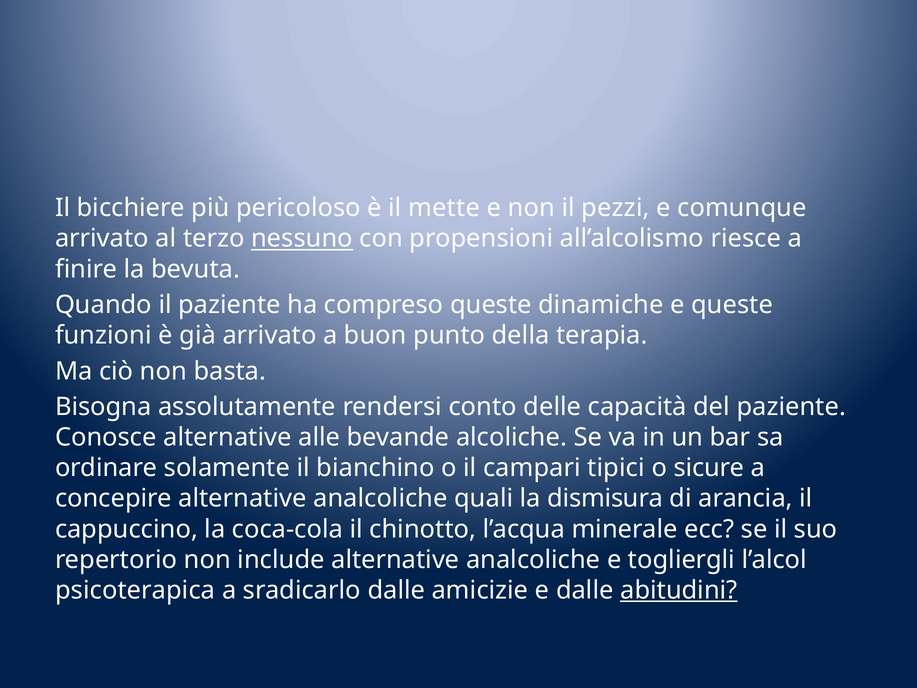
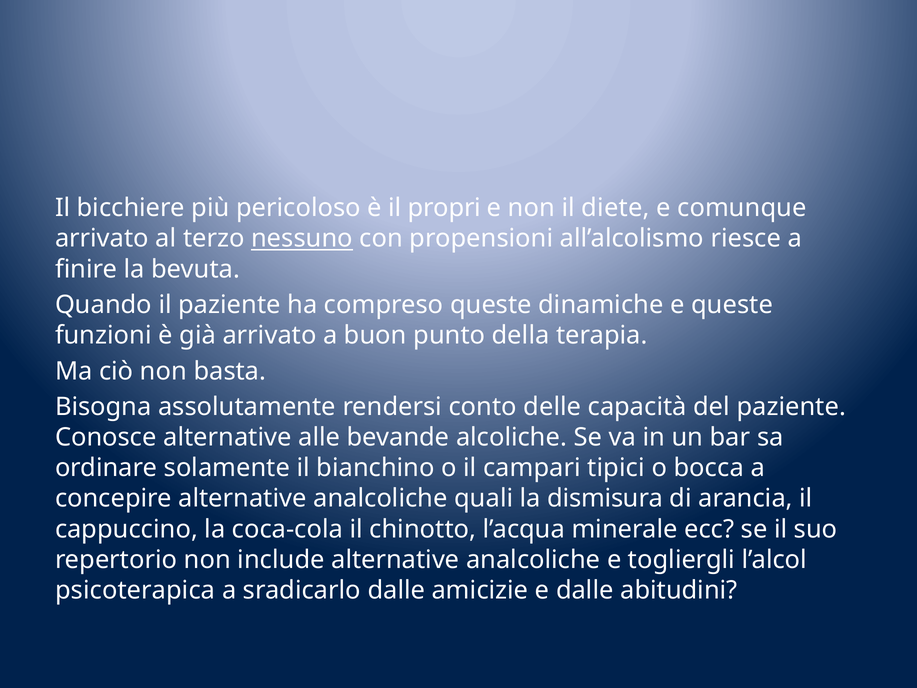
mette: mette -> propri
pezzi: pezzi -> diete
sicure: sicure -> bocca
abitudini underline: present -> none
